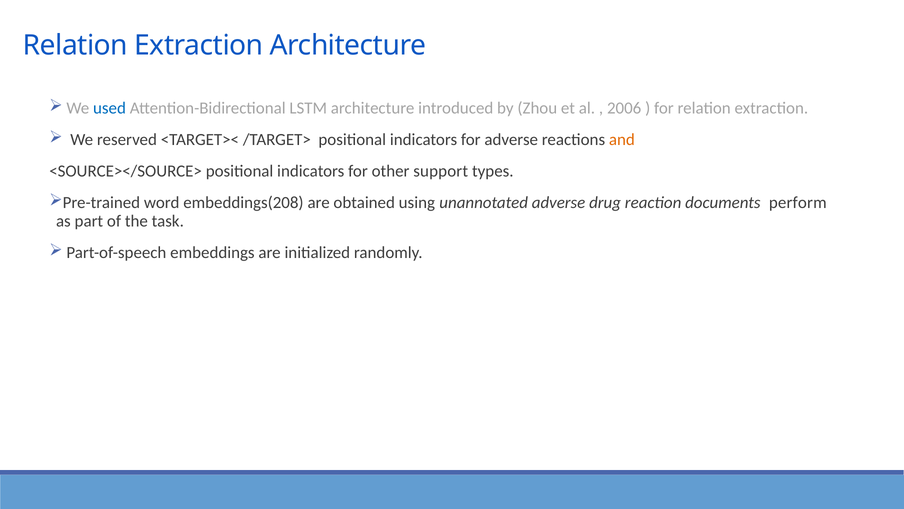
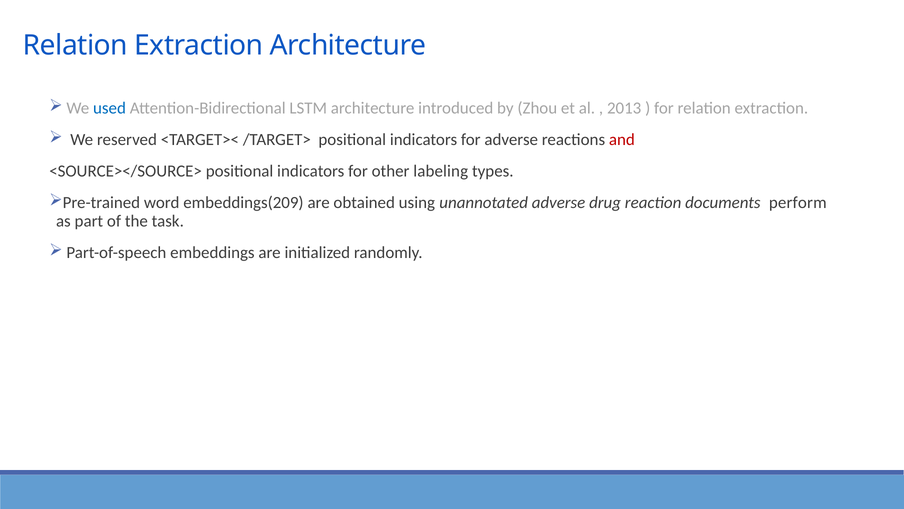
2006: 2006 -> 2013
and colour: orange -> red
support: support -> labeling
embeddings(208: embeddings(208 -> embeddings(209
